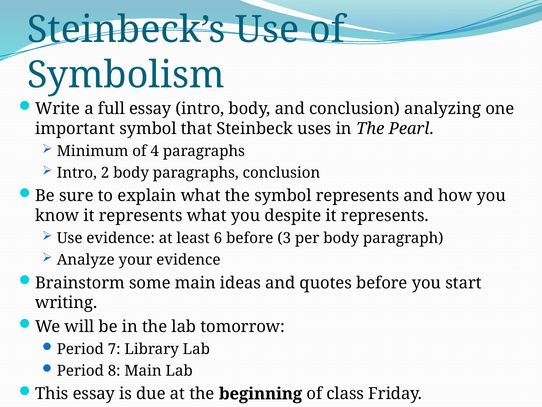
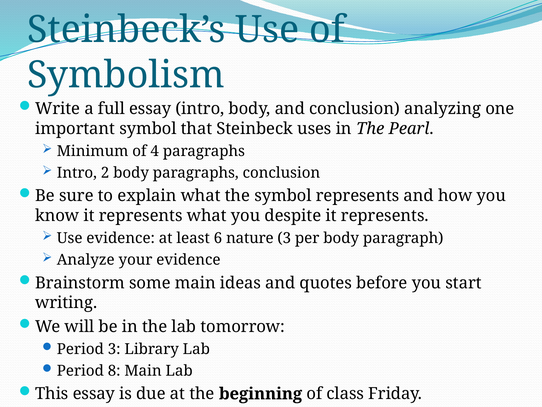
6 before: before -> nature
Period 7: 7 -> 3
